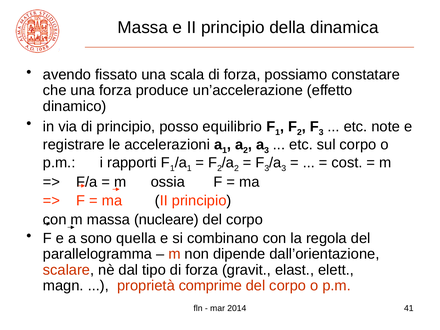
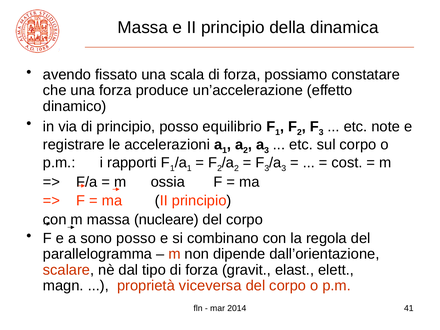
sono quella: quella -> posso
comprime: comprime -> viceversa
